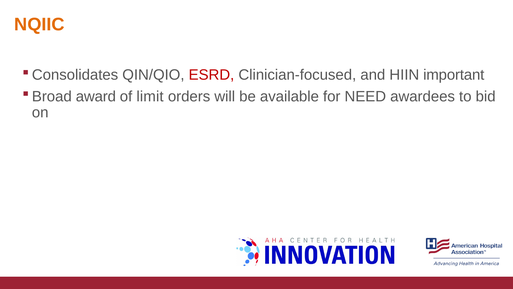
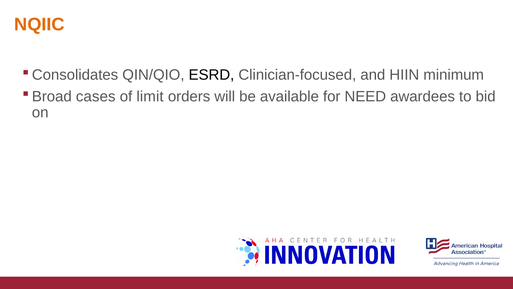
ESRD colour: red -> black
important: important -> minimum
award: award -> cases
